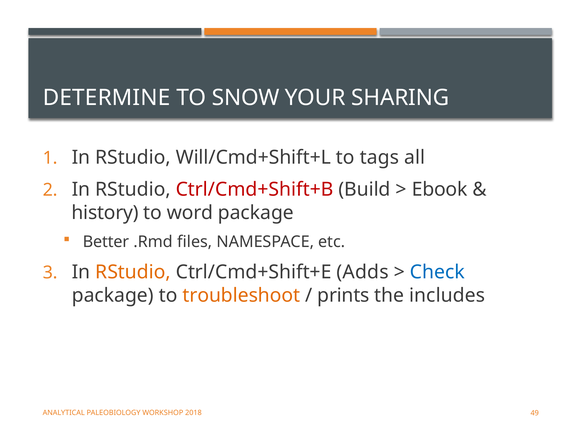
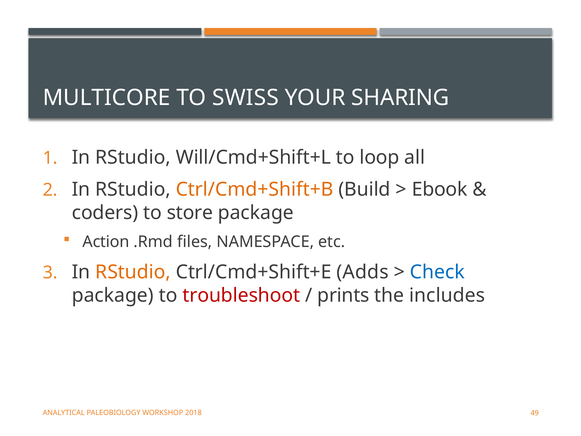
DETERMINE: DETERMINE -> MULTICORE
SNOW: SNOW -> SWISS
tags: tags -> loop
Ctrl/Cmd+Shift+B colour: red -> orange
history: history -> coders
word: word -> store
Better: Better -> Action
troubleshoot colour: orange -> red
